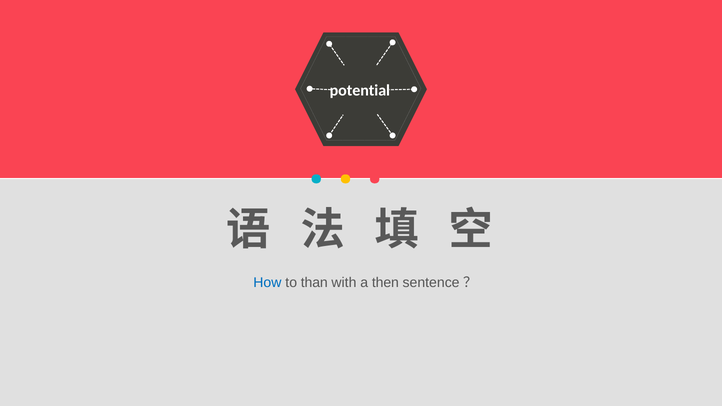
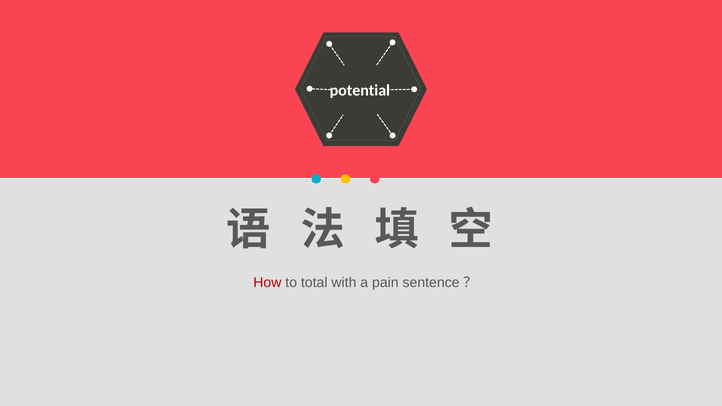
How colour: blue -> red
than: than -> total
then: then -> pain
